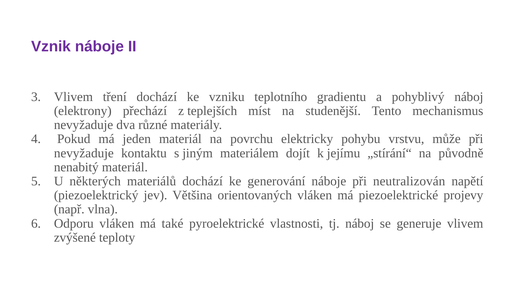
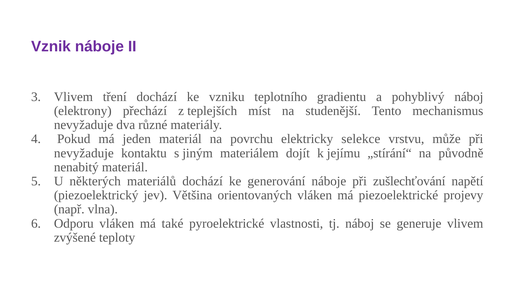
pohybu: pohybu -> selekce
neutralizován: neutralizován -> zušlechťování
